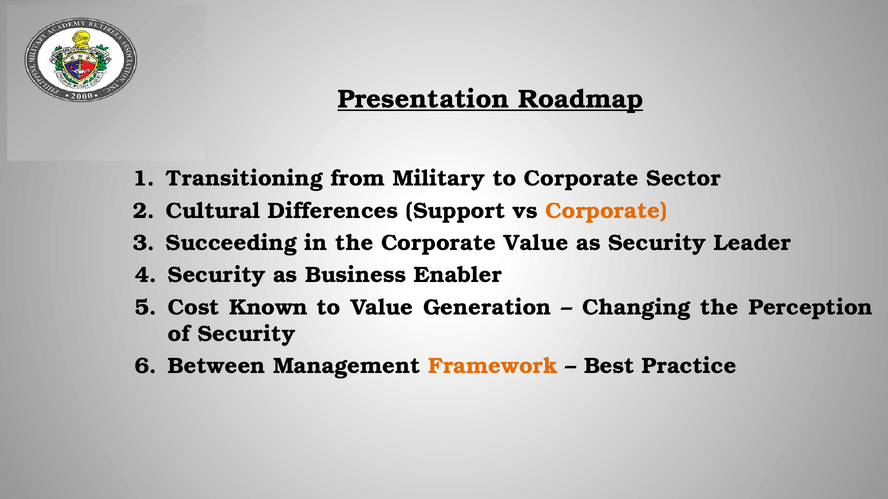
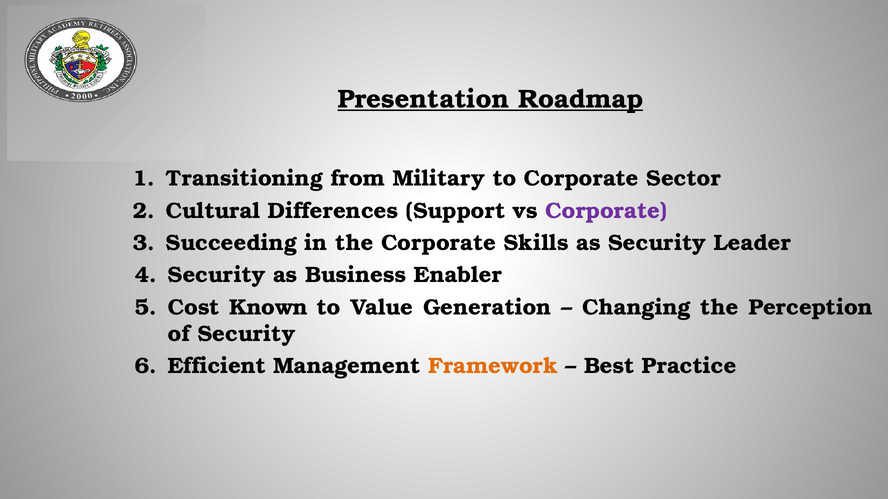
Corporate at (606, 211) colour: orange -> purple
Corporate Value: Value -> Skills
Between: Between -> Efficient
